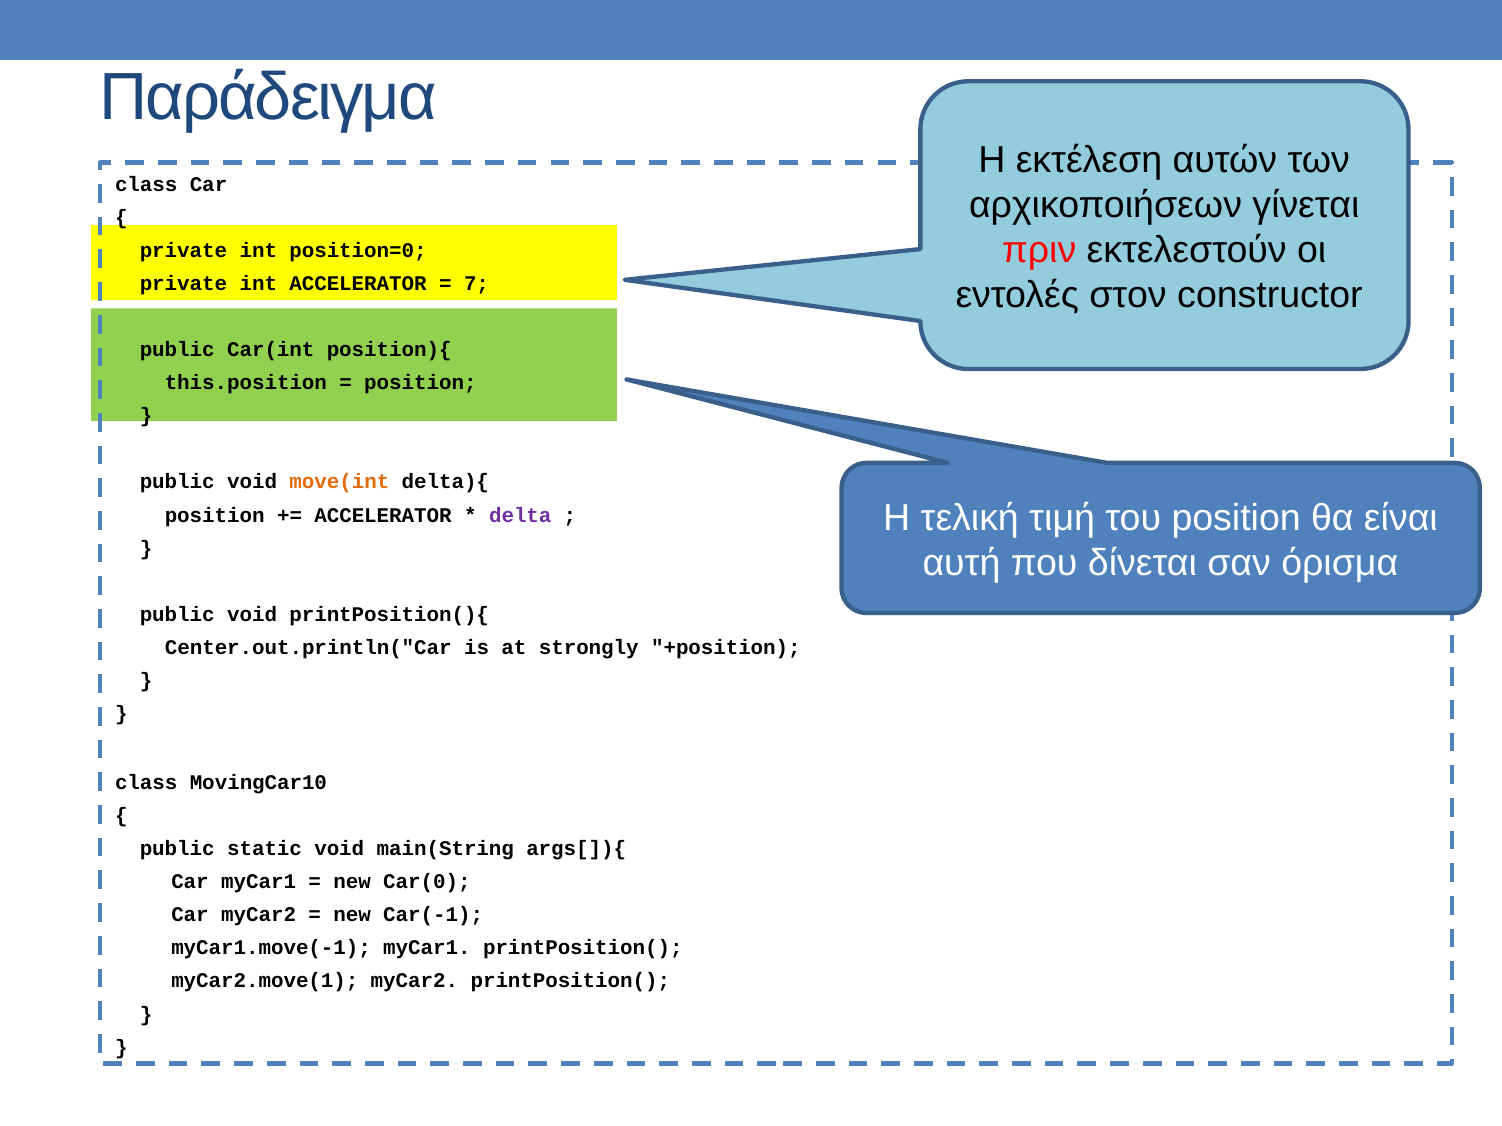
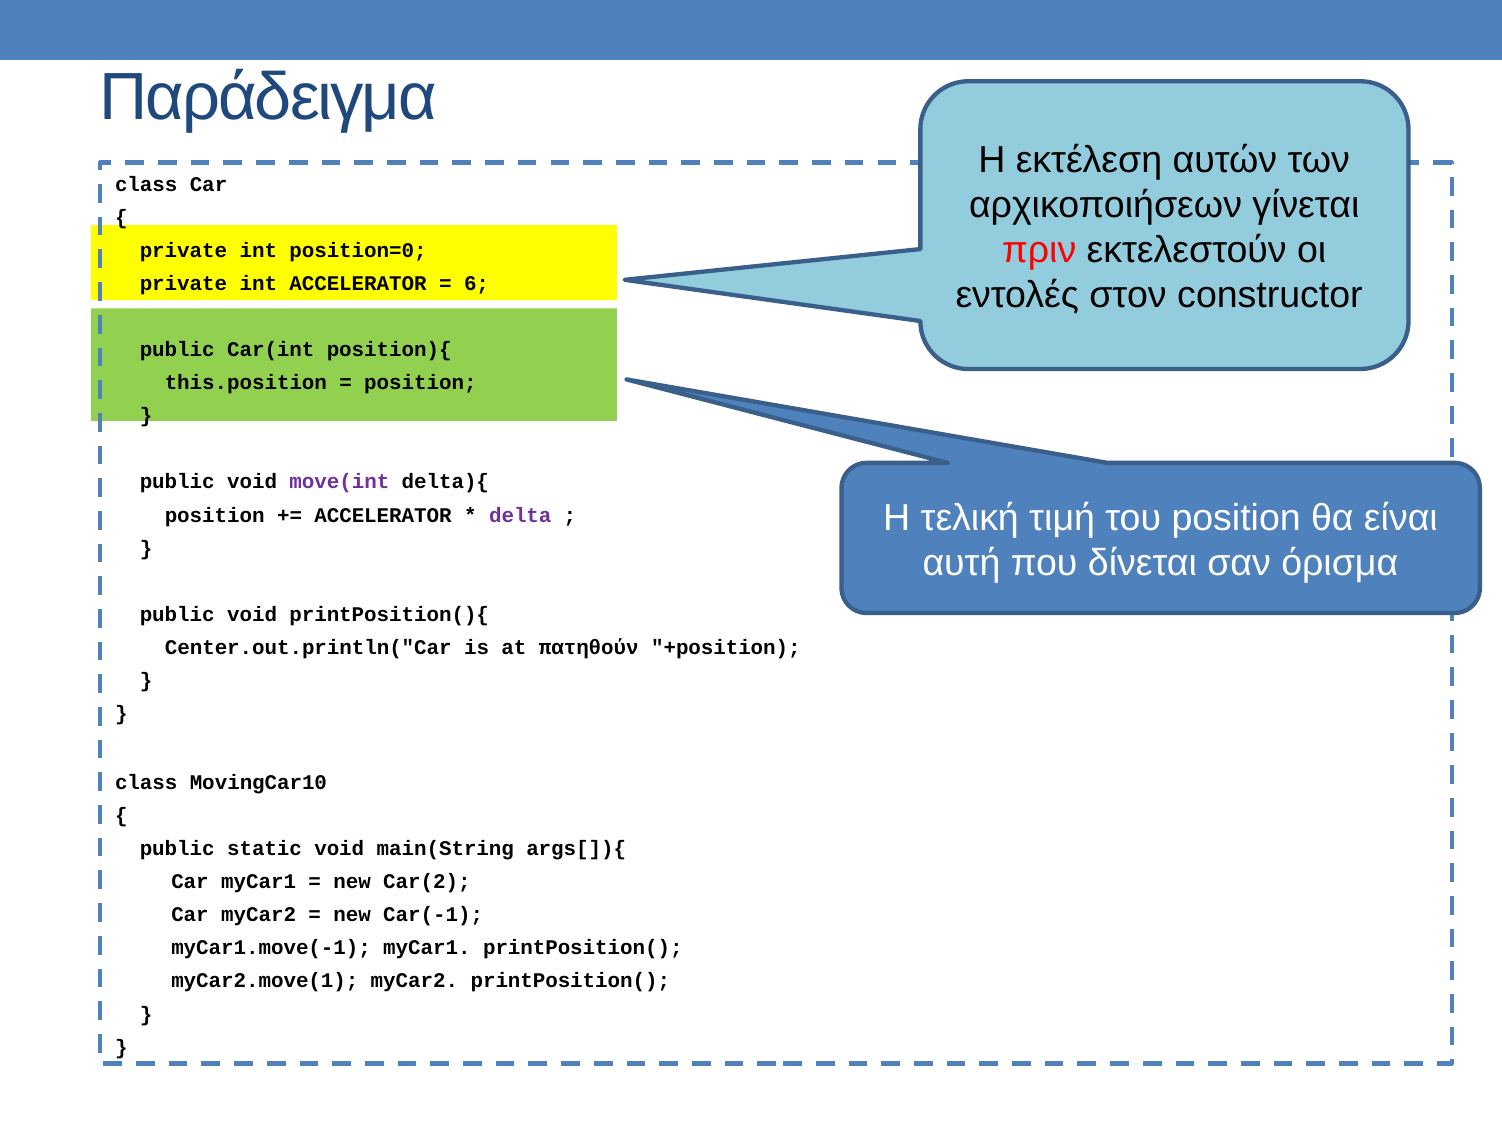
7: 7 -> 6
move(int colour: orange -> purple
strongly: strongly -> πατηθούν
Car(0: Car(0 -> Car(2
